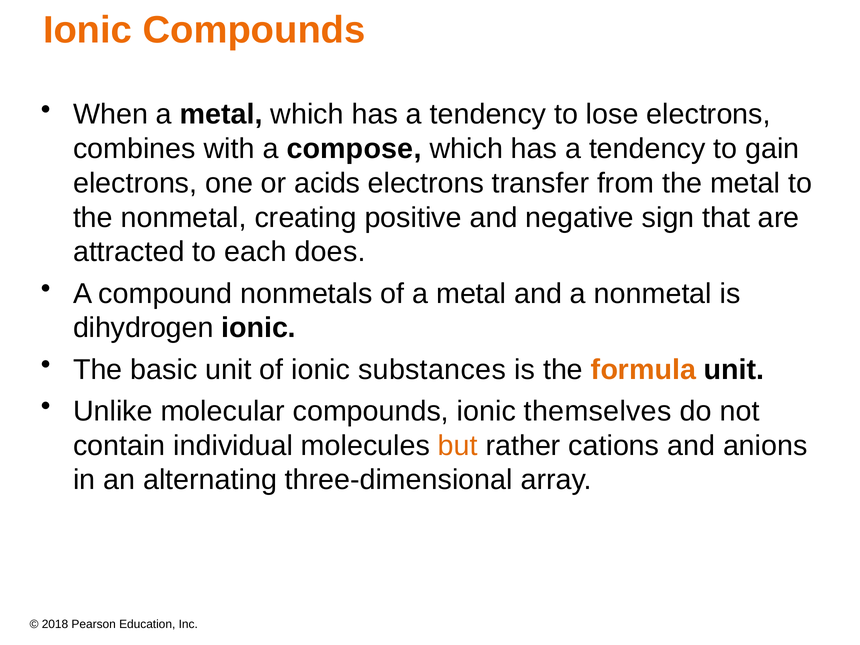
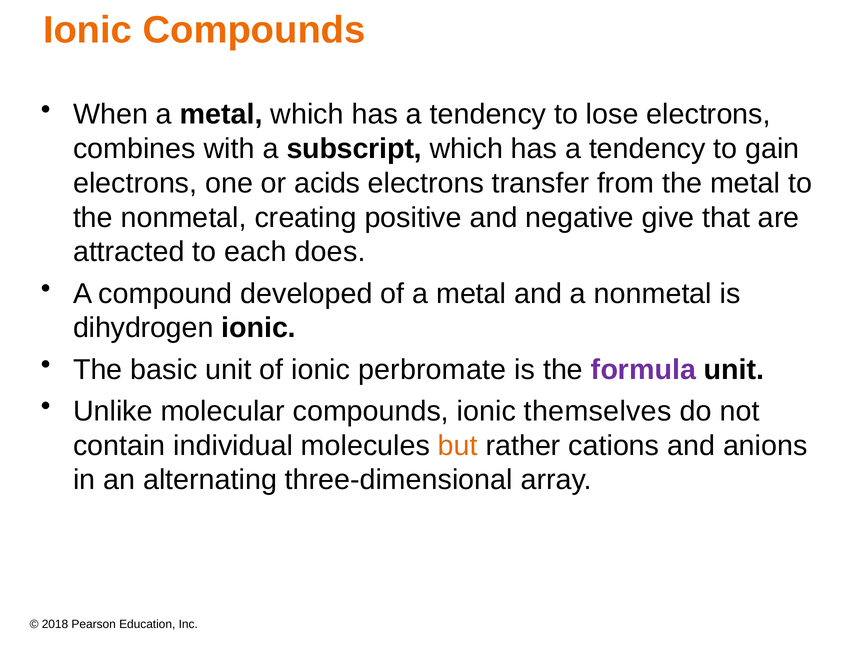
compose: compose -> subscript
sign: sign -> give
nonmetals: nonmetals -> developed
substances: substances -> perbromate
formula colour: orange -> purple
